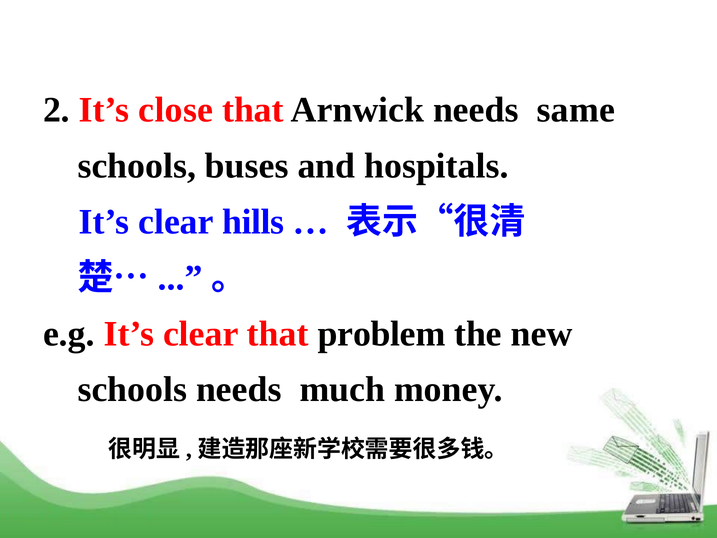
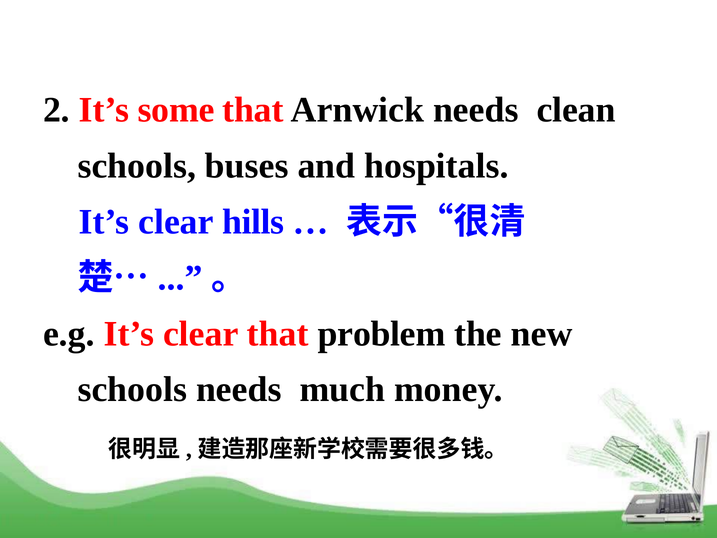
close: close -> some
same: same -> clean
